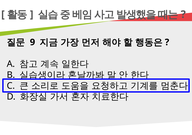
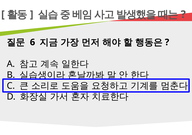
9: 9 -> 6
